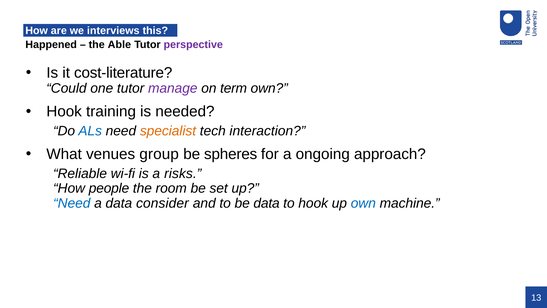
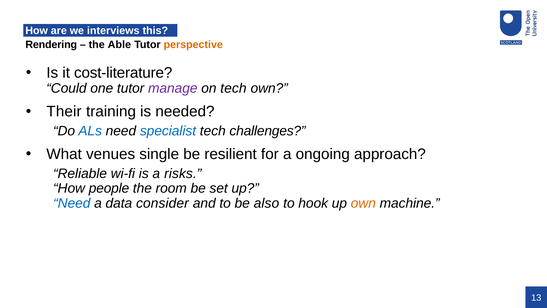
Happened: Happened -> Rendering
perspective colour: purple -> orange
on term: term -> tech
Hook at (64, 112): Hook -> Their
specialist colour: orange -> blue
interaction: interaction -> challenges
group: group -> single
spheres: spheres -> resilient
be data: data -> also
own at (363, 203) colour: blue -> orange
